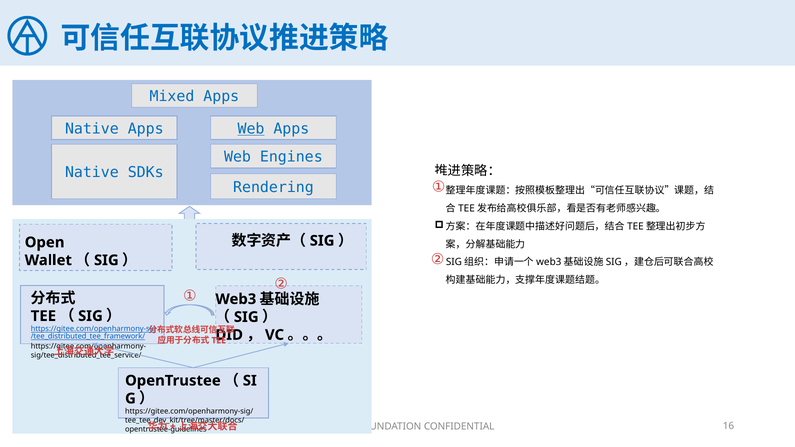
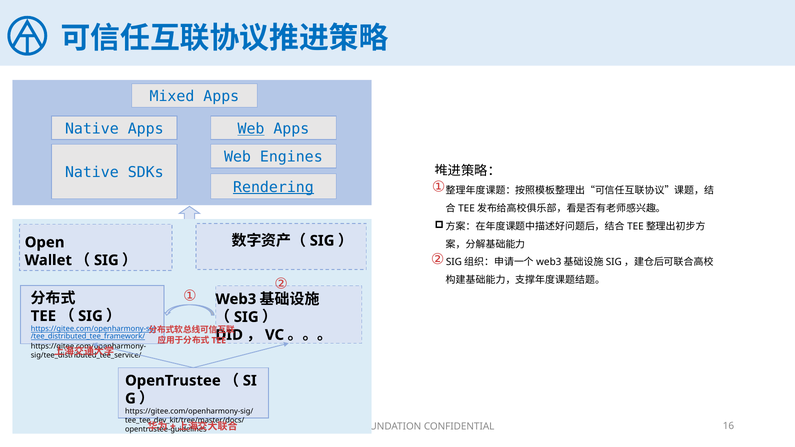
Rendering underline: none -> present
